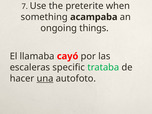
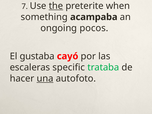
the underline: none -> present
things: things -> pocos
llamaba: llamaba -> gustaba
